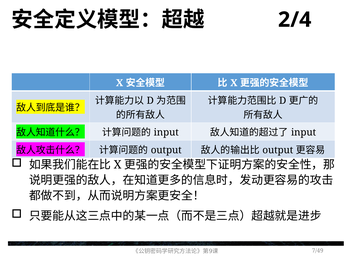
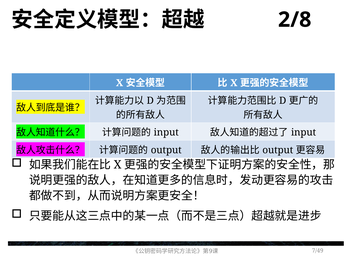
2/4: 2/4 -> 2/8
